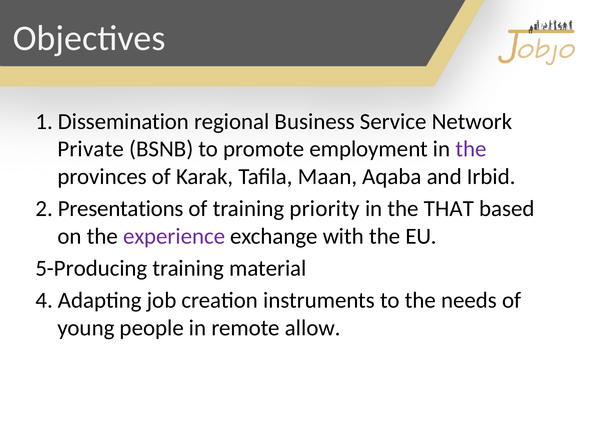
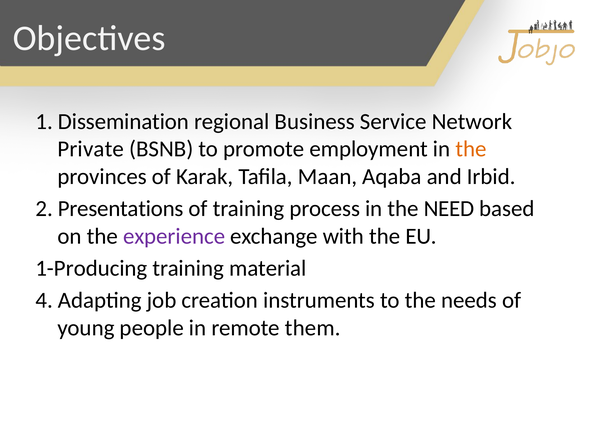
the at (471, 149) colour: purple -> orange
priority: priority -> process
THAT: THAT -> NEED
5-Producing: 5-Producing -> 1-Producing
allow: allow -> them
